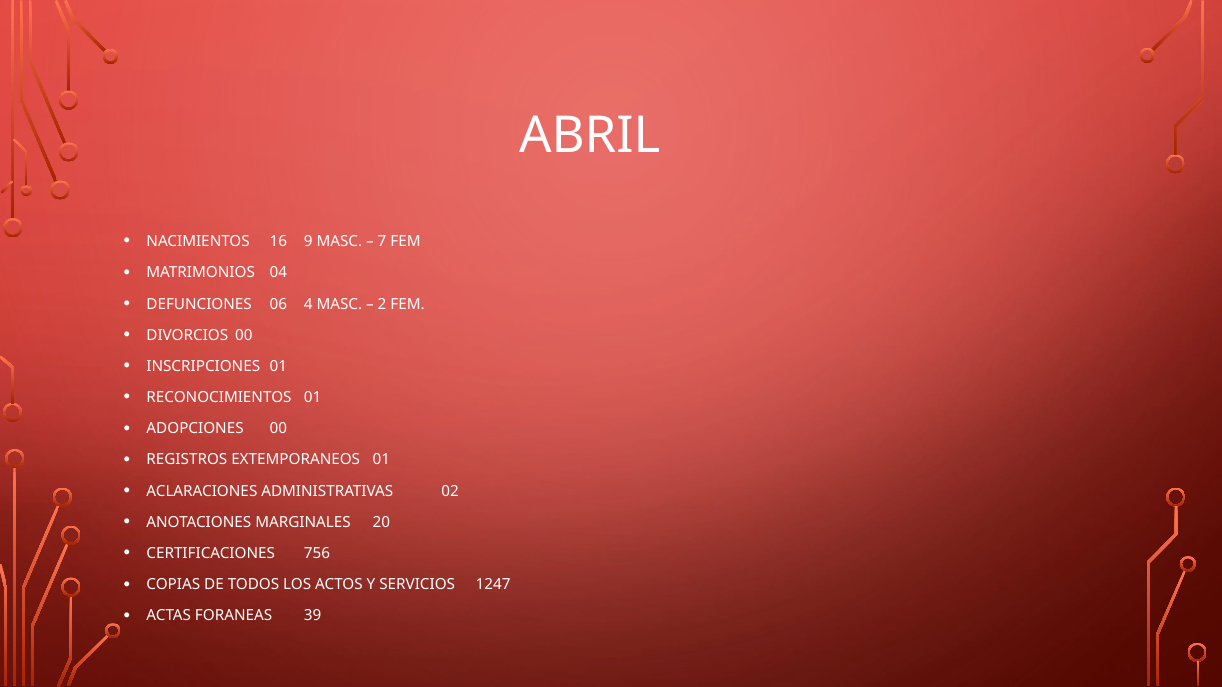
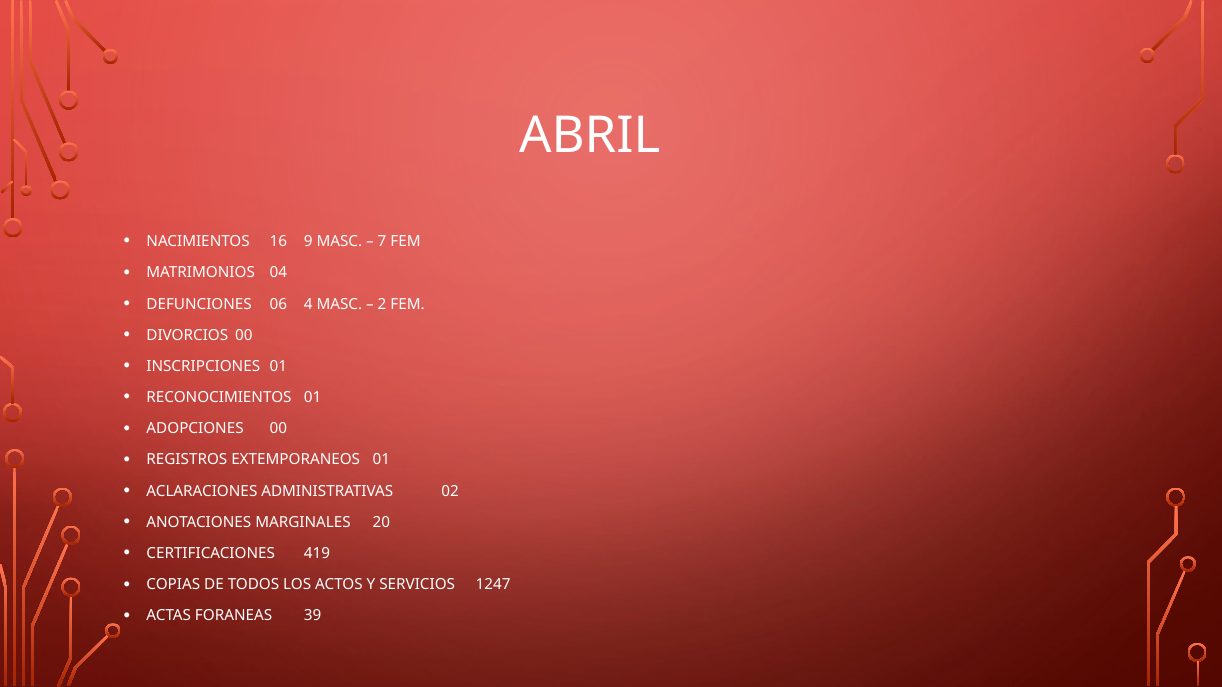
756: 756 -> 419
